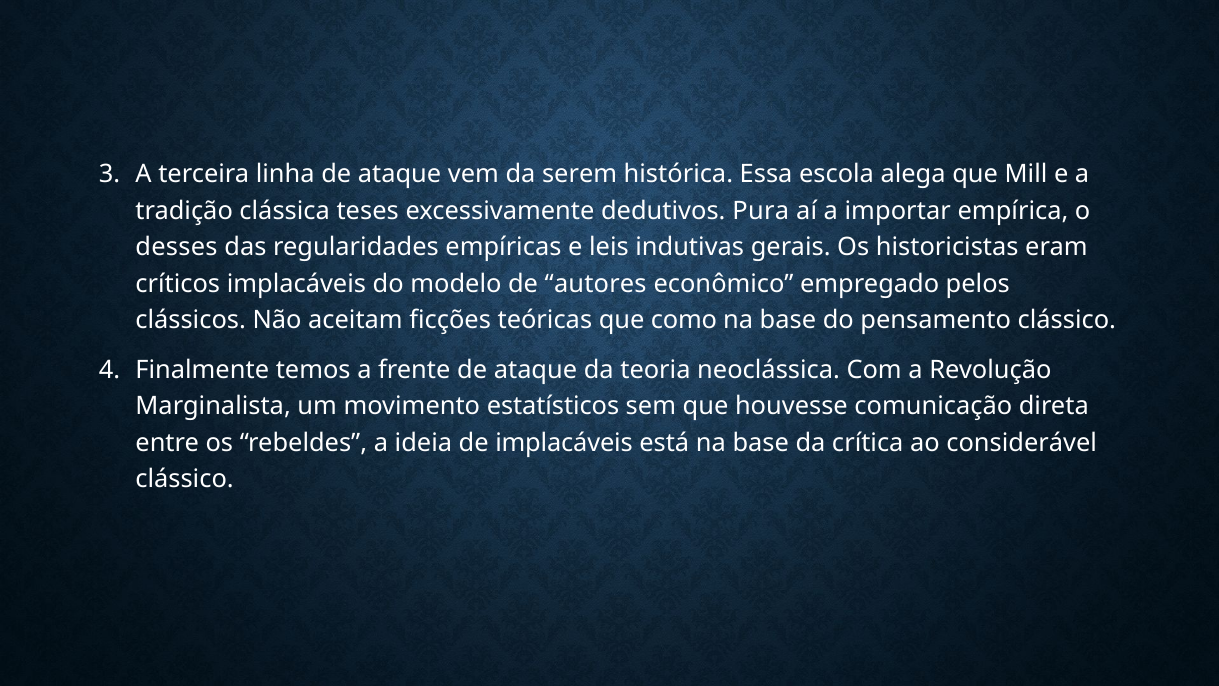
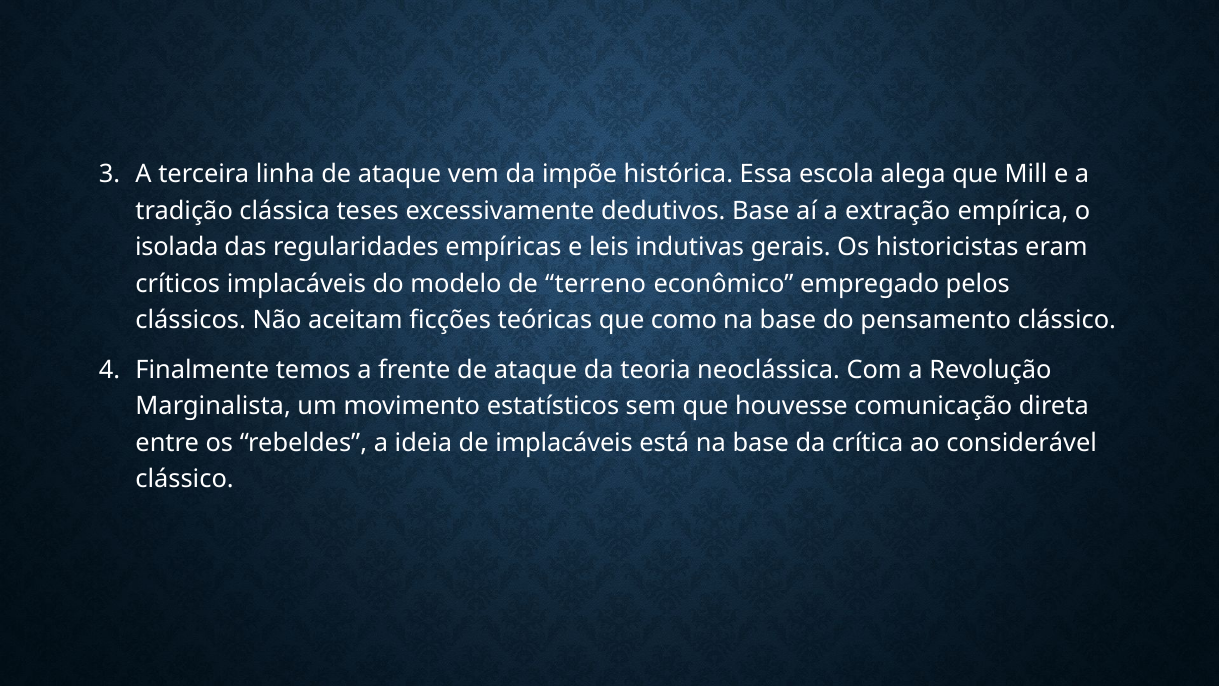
serem: serem -> impõe
dedutivos Pura: Pura -> Base
importar: importar -> extração
desses: desses -> isolada
autores: autores -> terreno
